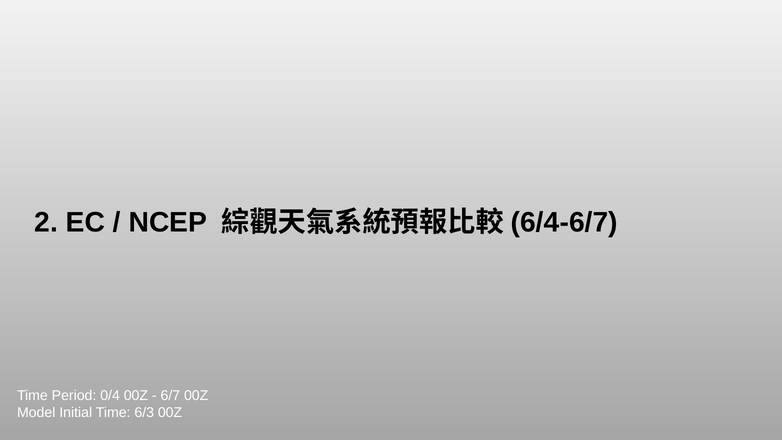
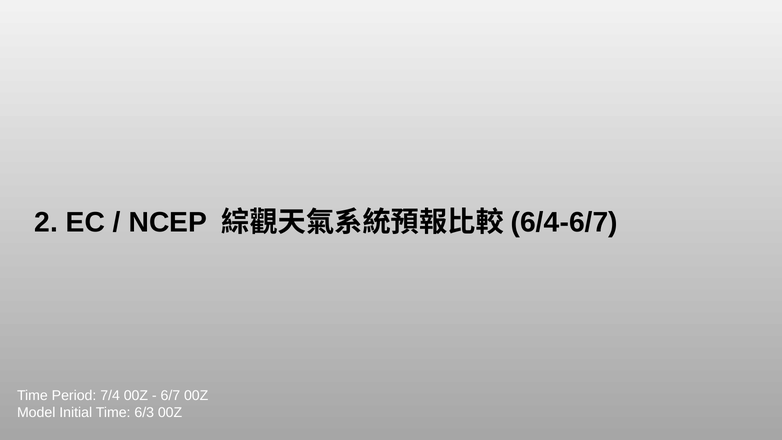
0/4: 0/4 -> 7/4
